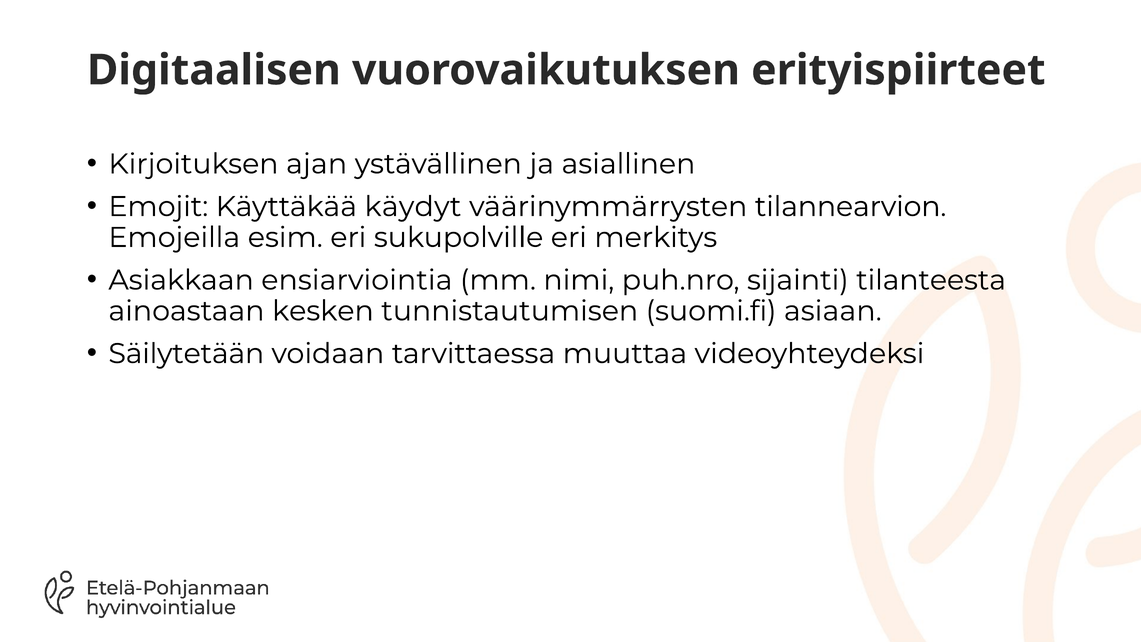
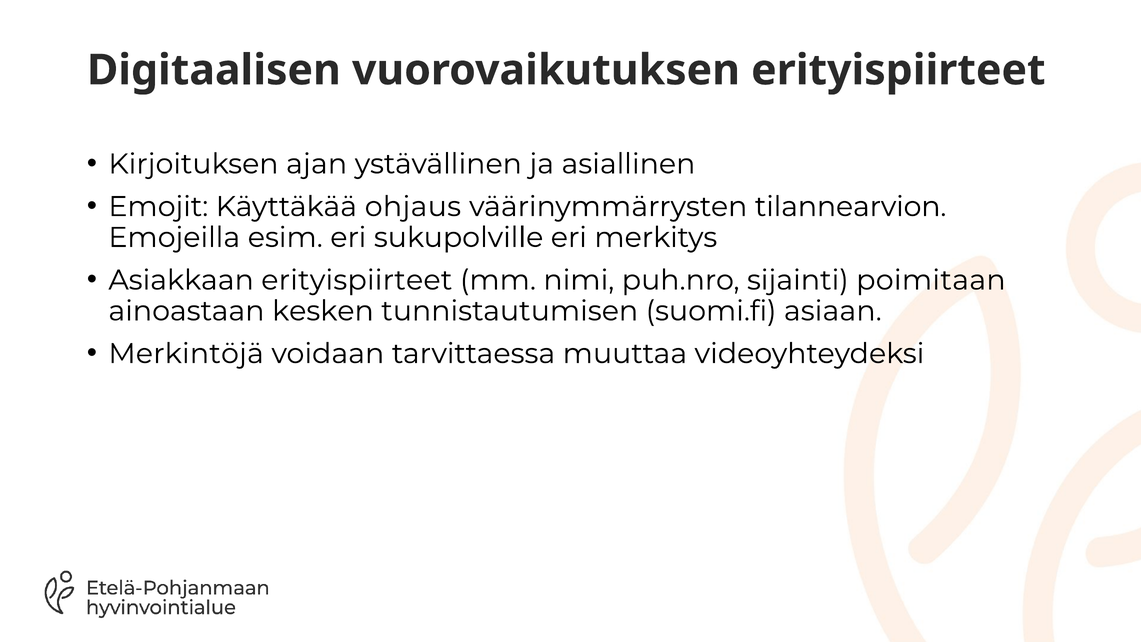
käydyt: käydyt -> ohjaus
Asiakkaan ensiarviointia: ensiarviointia -> erityispiirteet
tilanteesta: tilanteesta -> poimitaan
Säilytetään: Säilytetään -> Merkintöjä
